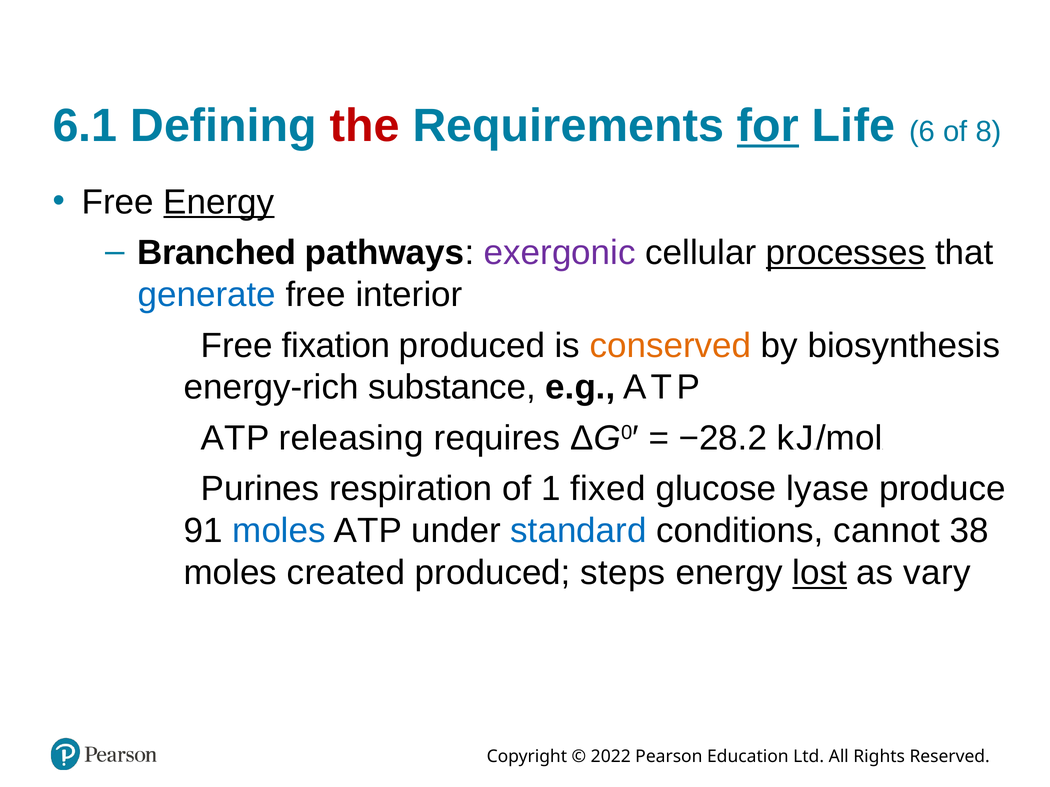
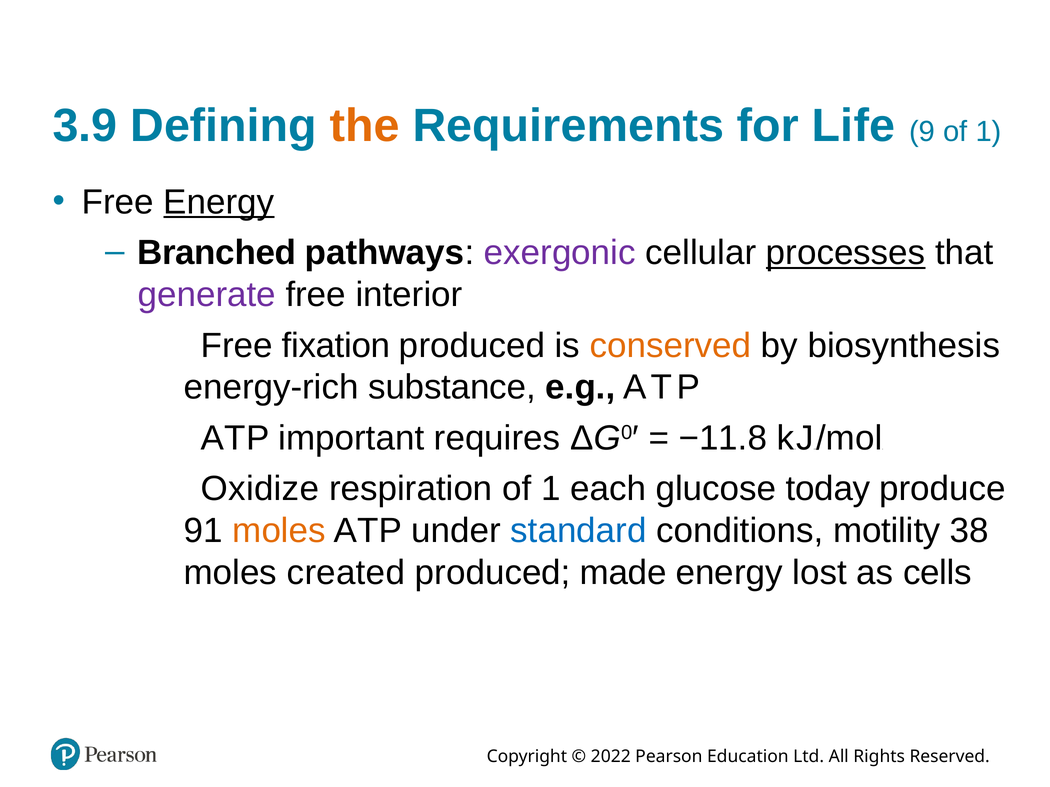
6.1: 6.1 -> 3.9
the colour: red -> orange
for underline: present -> none
6: 6 -> 9
8 at (989, 132): 8 -> 1
generate colour: blue -> purple
releasing: releasing -> important
−28.2: −28.2 -> −11.8
Purines: Purines -> Oxidize
fixed: fixed -> each
lyase: lyase -> today
moles at (279, 531) colour: blue -> orange
cannot: cannot -> motility
steps: steps -> made
lost underline: present -> none
vary: vary -> cells
